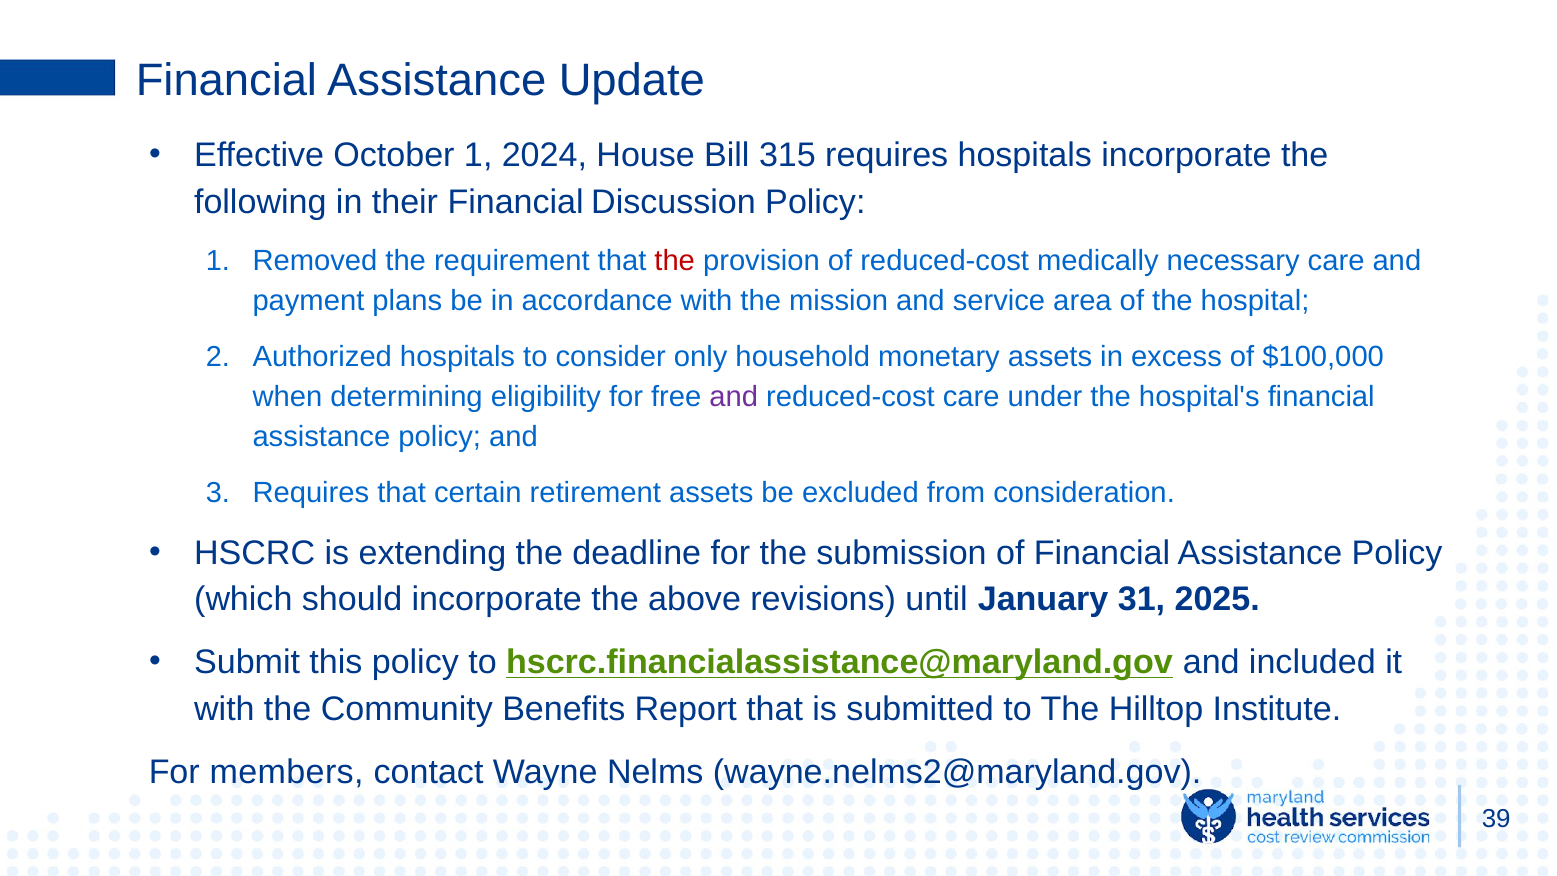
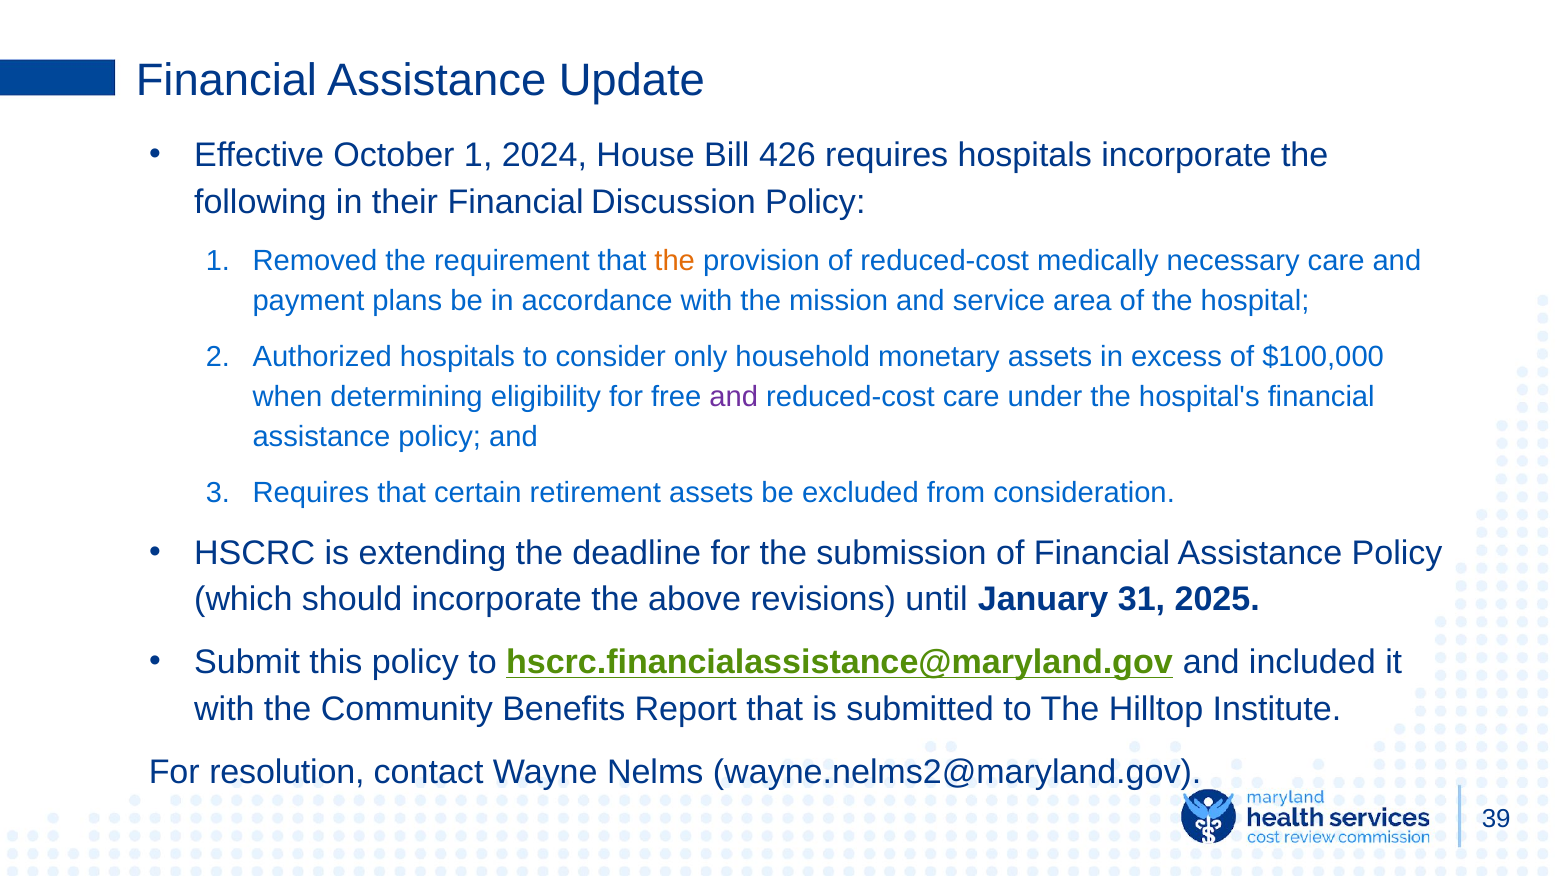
315: 315 -> 426
the at (675, 261) colour: red -> orange
members: members -> resolution
